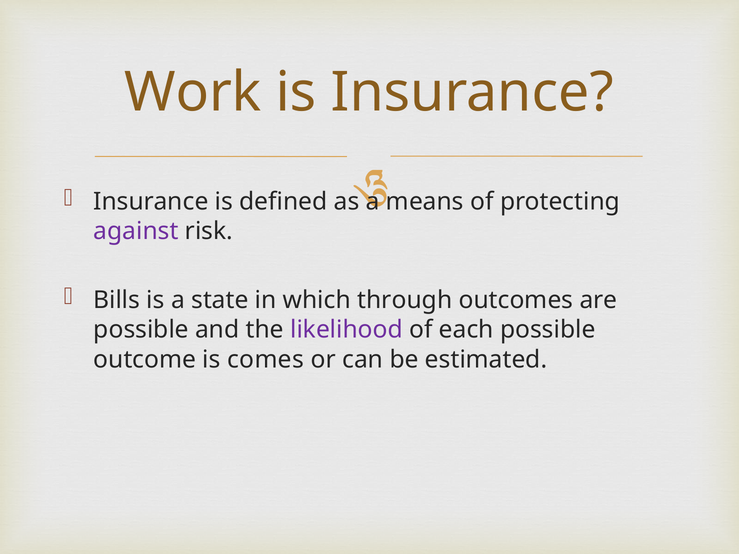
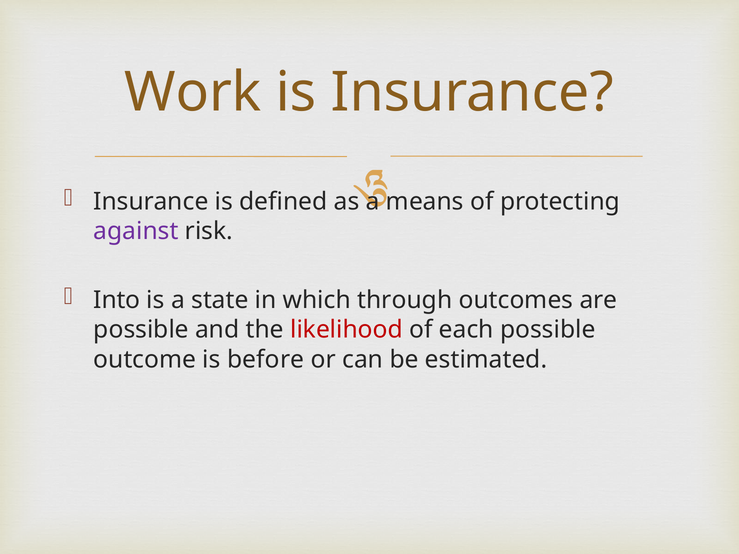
Bills: Bills -> Into
likelihood colour: purple -> red
comes: comes -> before
